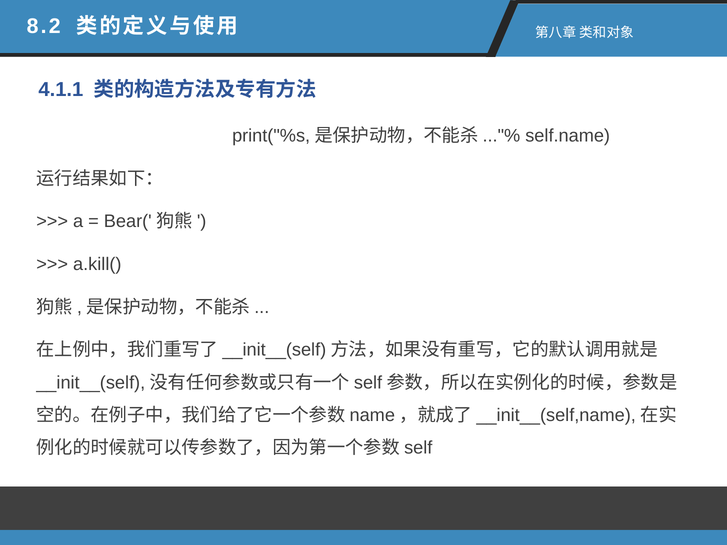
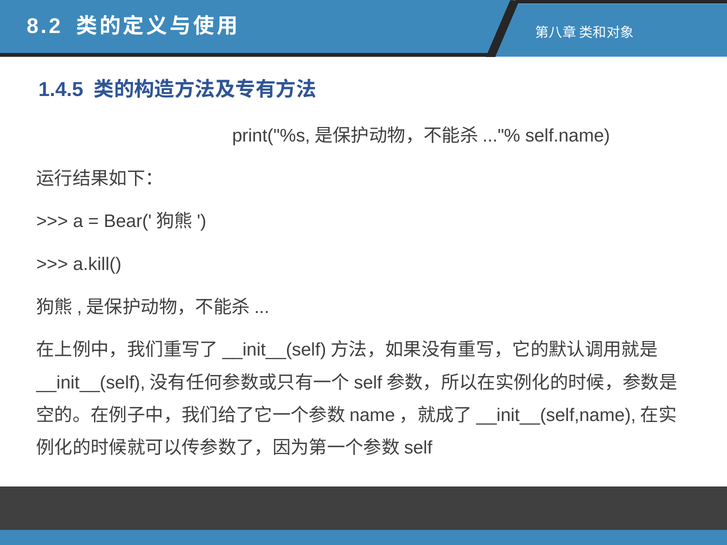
4.1.1: 4.1.1 -> 1.4.5
